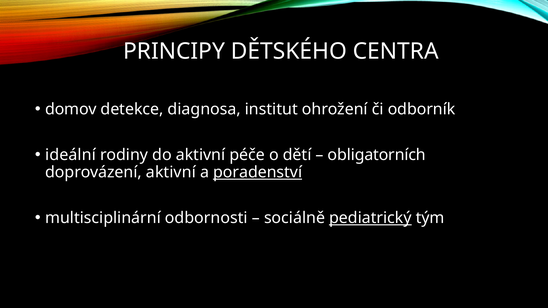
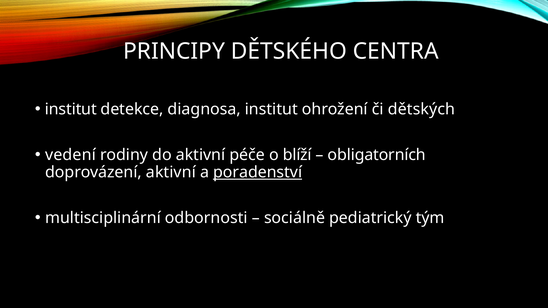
domov at (71, 109): domov -> institut
odborník: odborník -> dětských
ideální: ideální -> vedení
dětí: dětí -> blíží
pediatrický underline: present -> none
